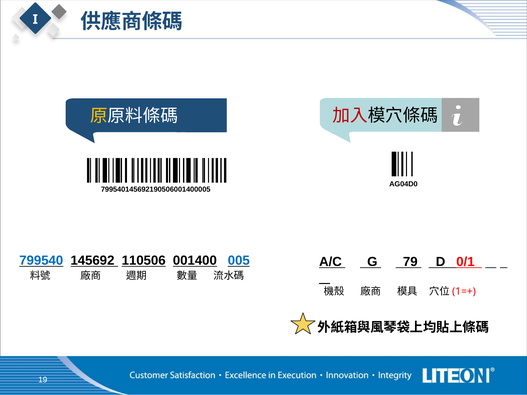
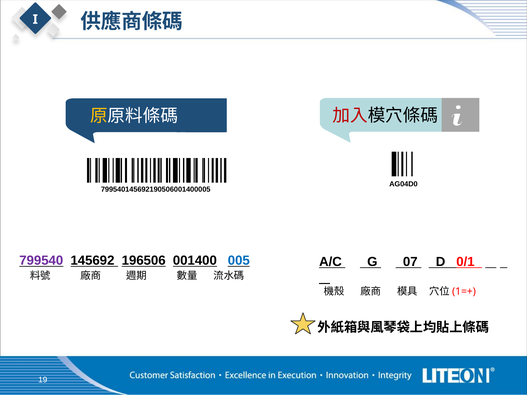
799540 colour: blue -> purple
110506: 110506 -> 196506
79: 79 -> 07
